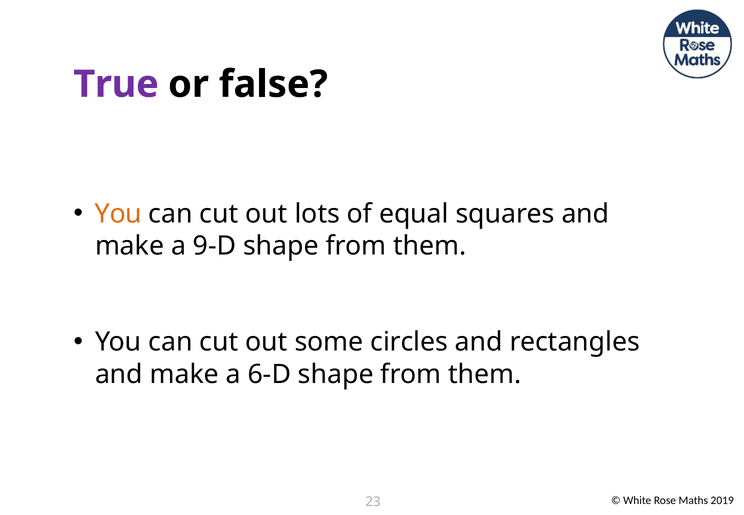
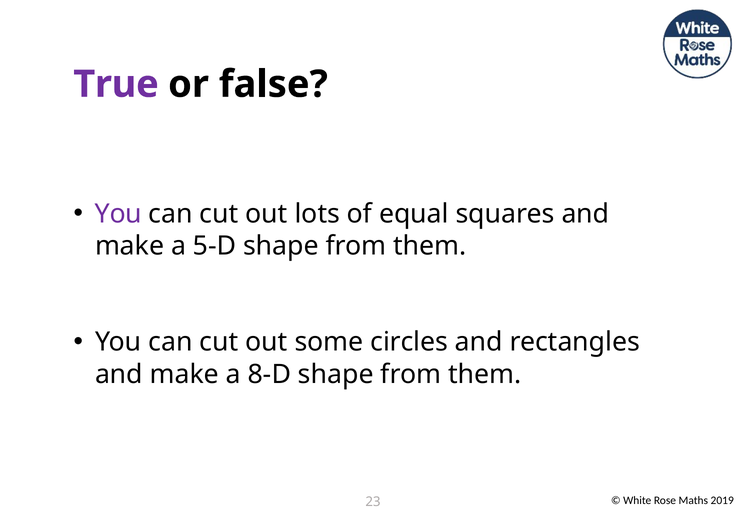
You at (118, 214) colour: orange -> purple
9-D: 9-D -> 5-D
6-D: 6-D -> 8-D
